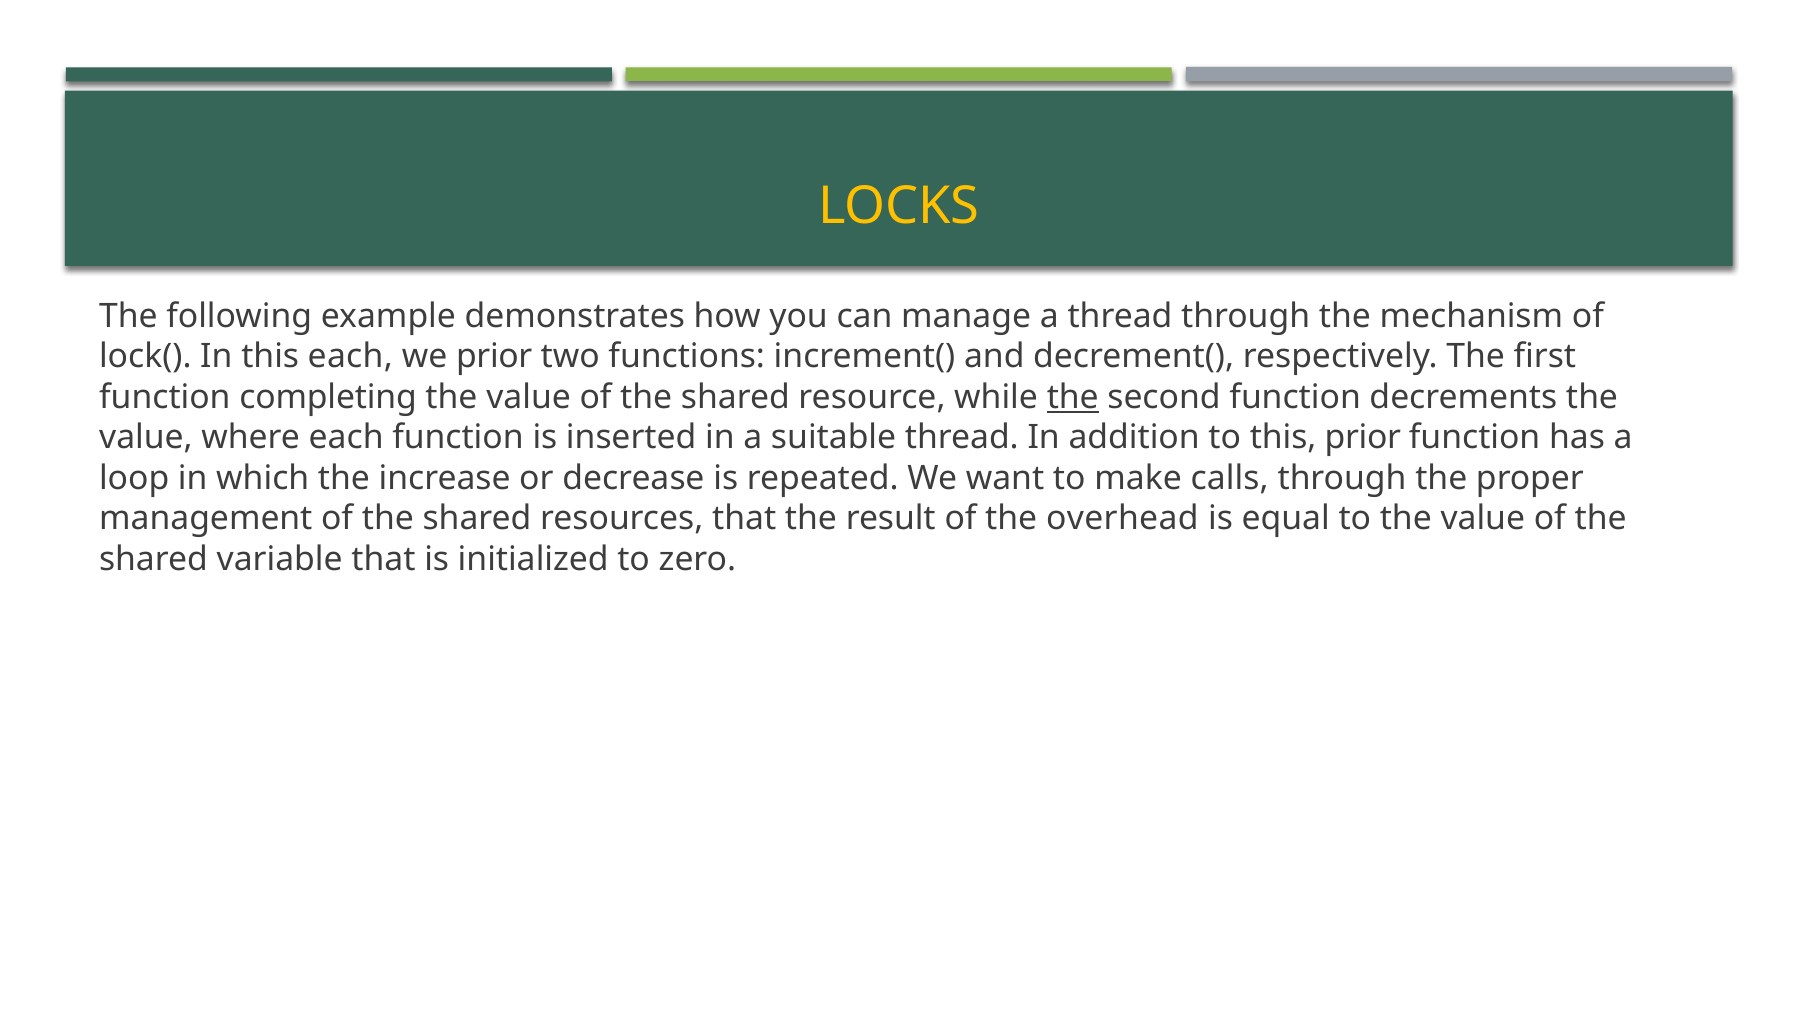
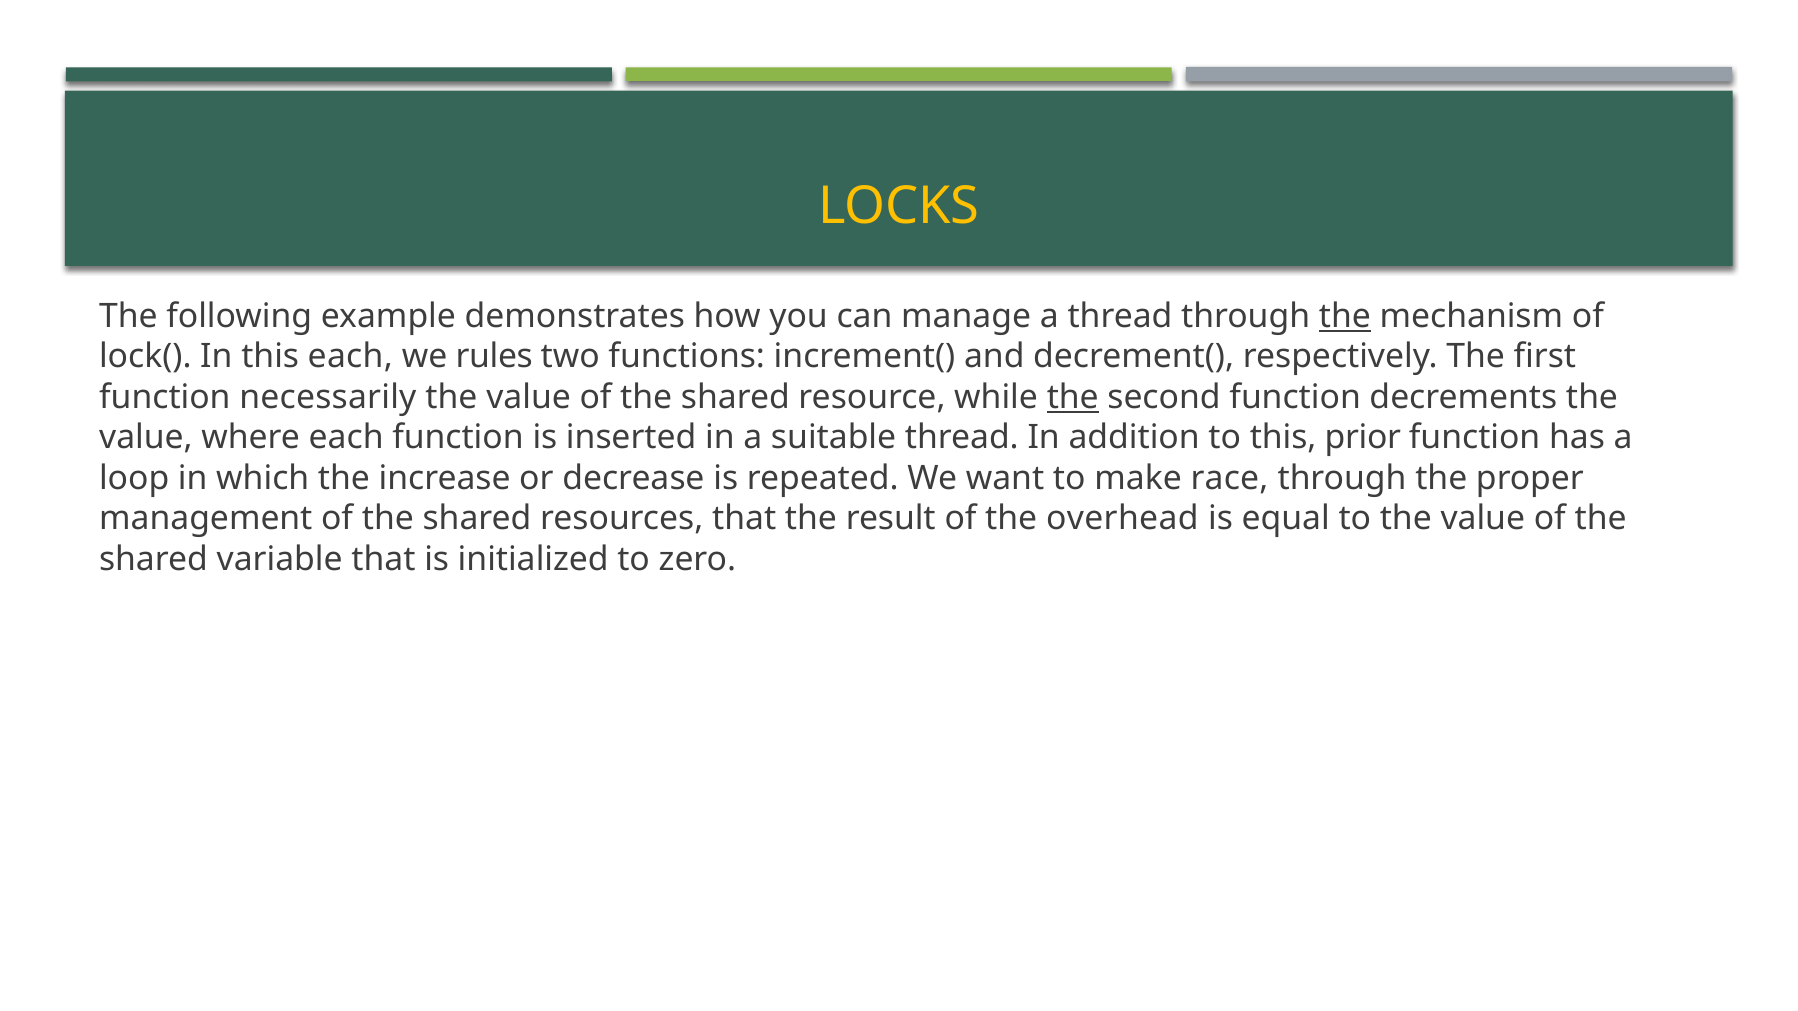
the at (1345, 316) underline: none -> present
we prior: prior -> rules
completing: completing -> necessarily
calls: calls -> race
